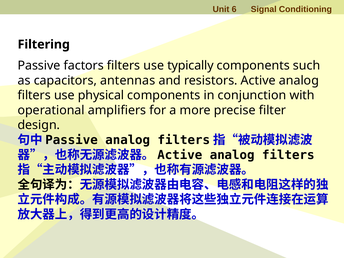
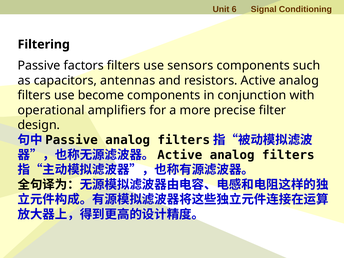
typically: typically -> sensors
physical: physical -> become
